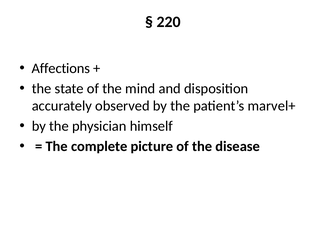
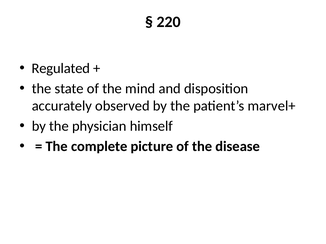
Affections: Affections -> Regulated
